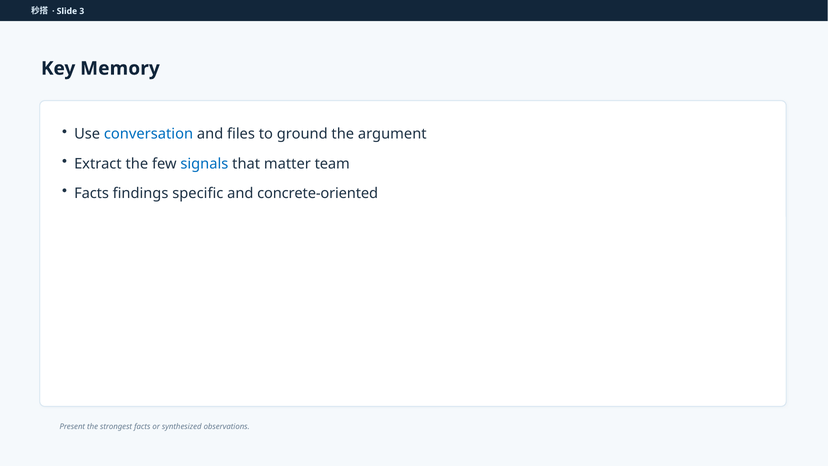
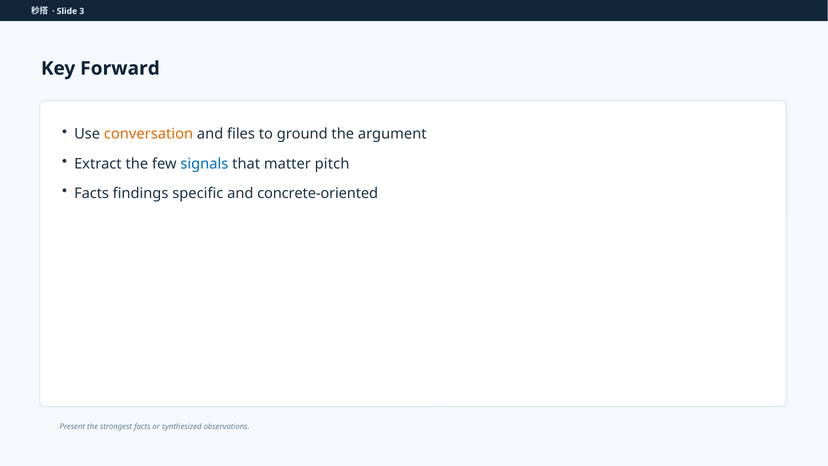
Memory: Memory -> Forward
conversation colour: blue -> orange
team: team -> pitch
